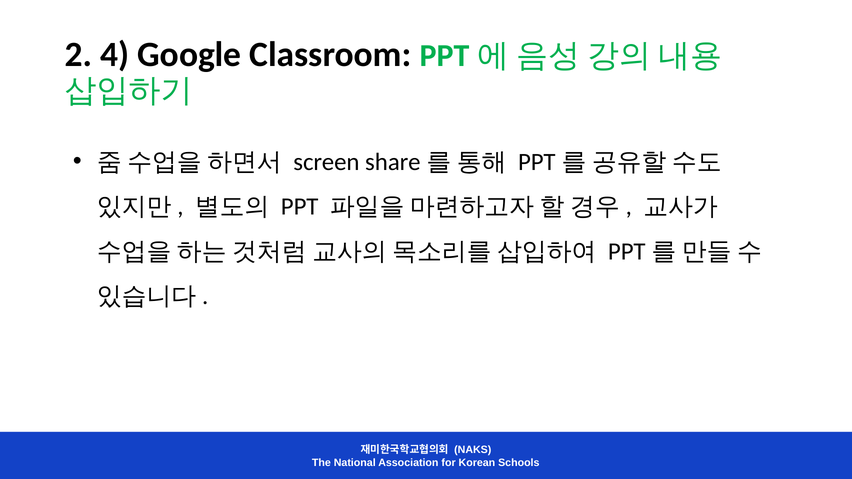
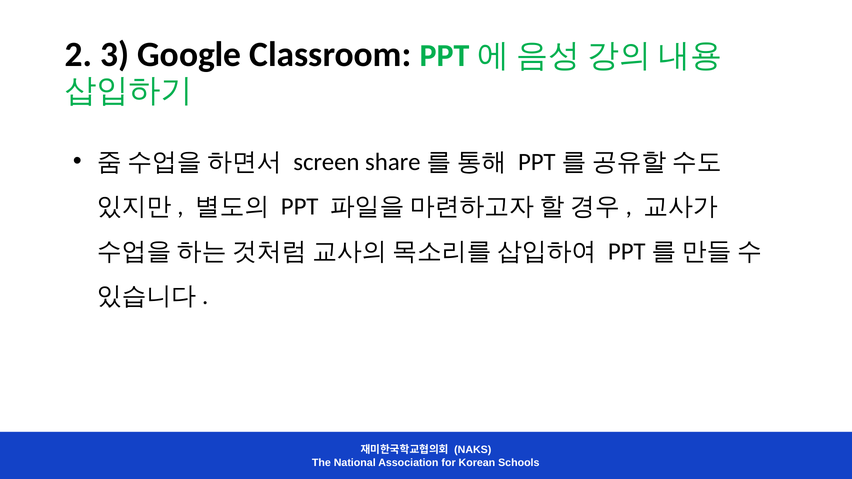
4: 4 -> 3
